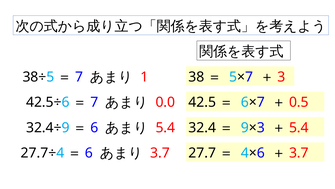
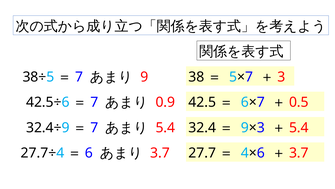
1: 1 -> 9
0.0: 0.0 -> 0.9
6 at (94, 127): 6 -> 7
